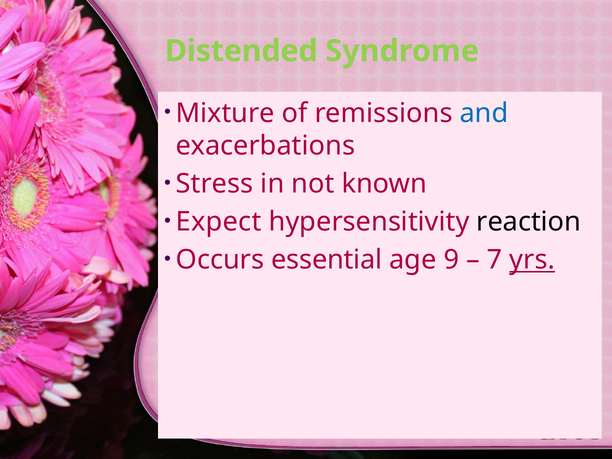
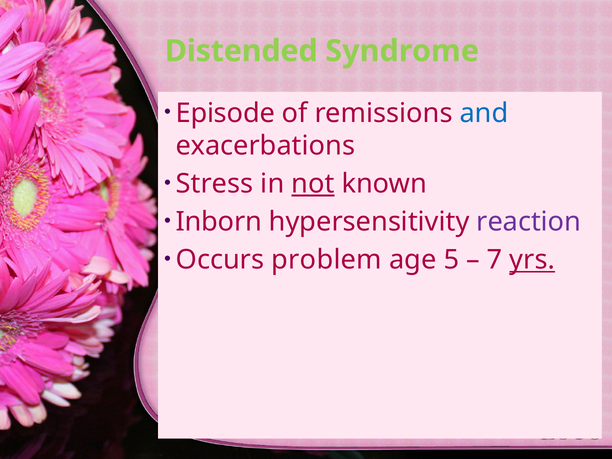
Mixture: Mixture -> Episode
not underline: none -> present
Expect: Expect -> Inborn
reaction colour: black -> purple
essential: essential -> problem
9: 9 -> 5
